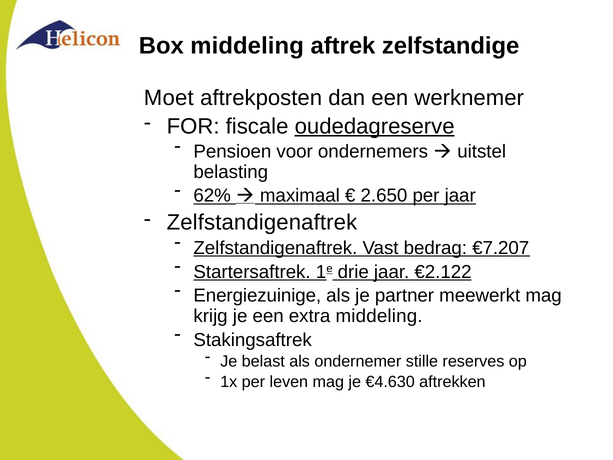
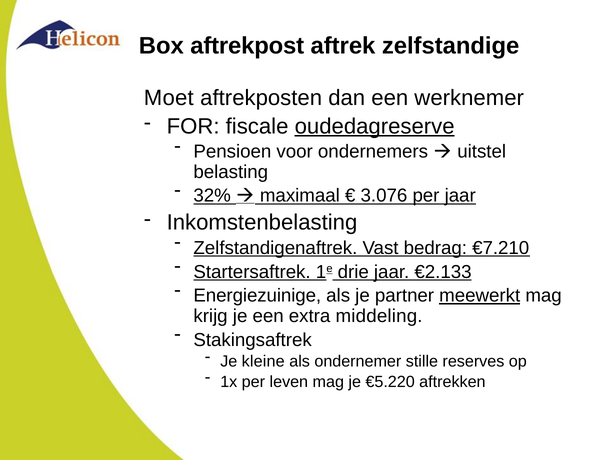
Box middeling: middeling -> aftrekpost
62%: 62% -> 32%
2.650: 2.650 -> 3.076
Zelfstandigenaftrek at (262, 222): Zelfstandigenaftrek -> Inkomstenbelasting
€7.207: €7.207 -> €7.210
€2.122: €2.122 -> €2.133
meewerkt underline: none -> present
belast: belast -> kleine
€4.630: €4.630 -> €5.220
